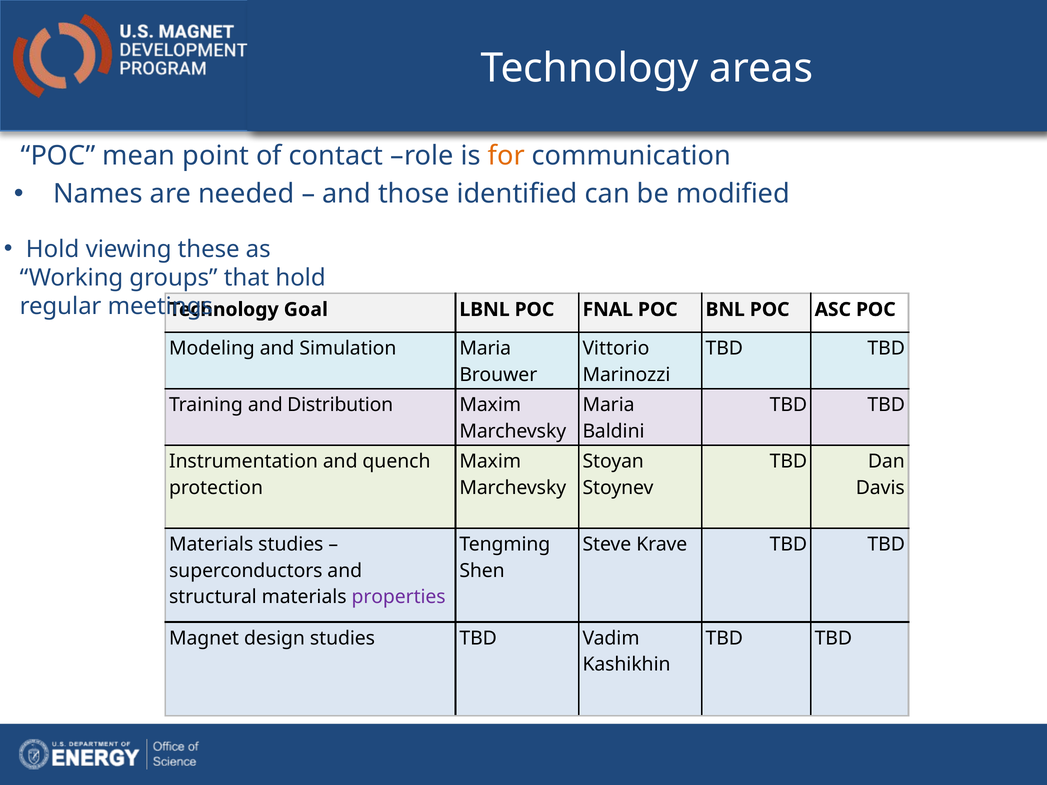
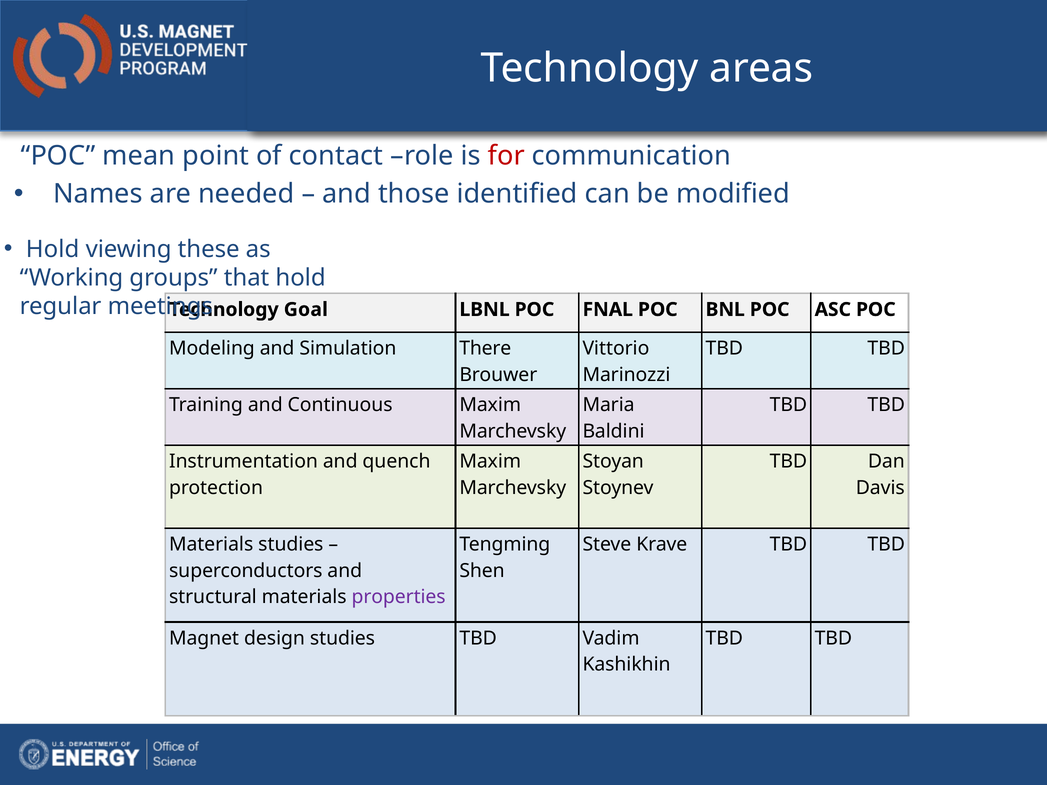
for colour: orange -> red
Simulation Maria: Maria -> There
Distribution: Distribution -> Continuous
